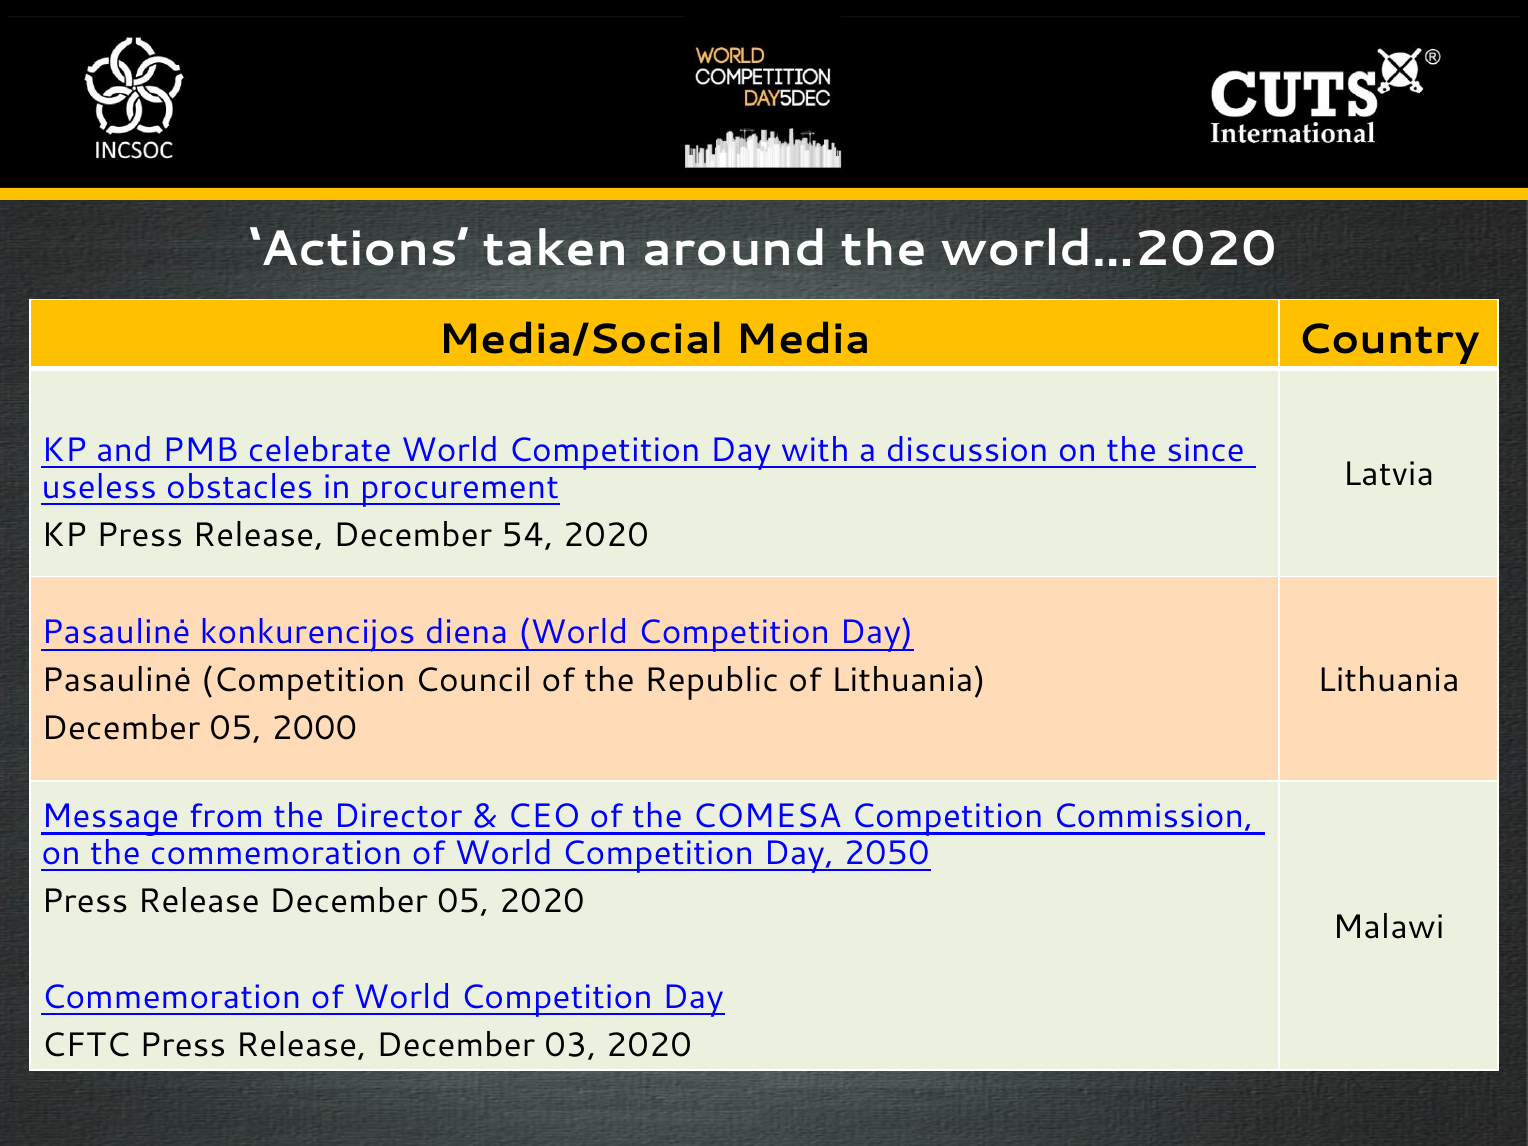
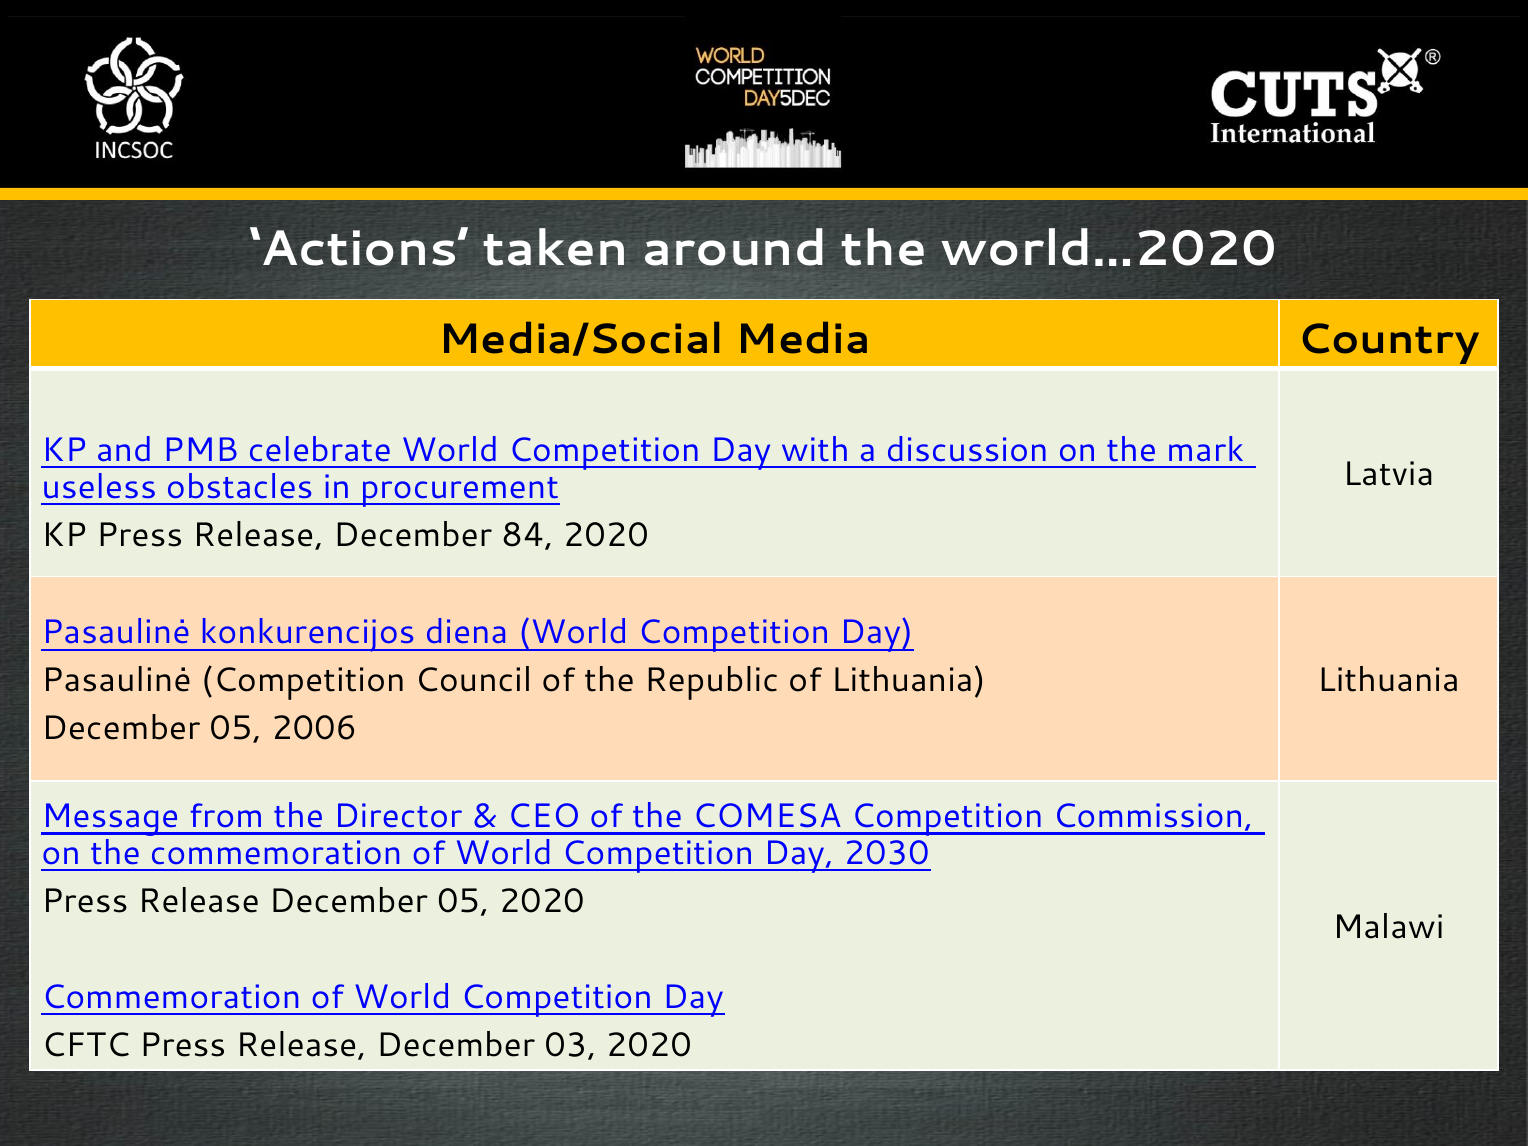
since: since -> mark
54: 54 -> 84
2000: 2000 -> 2006
2050: 2050 -> 2030
